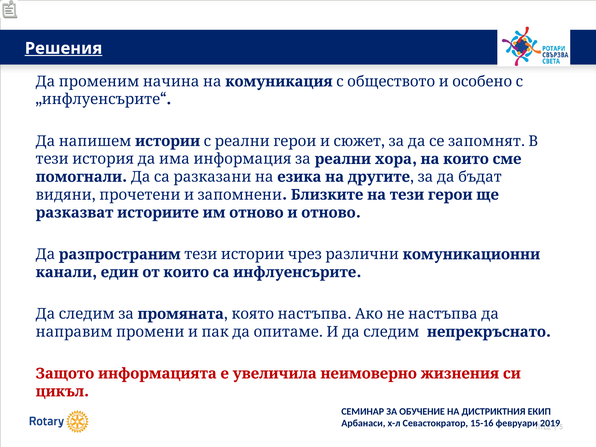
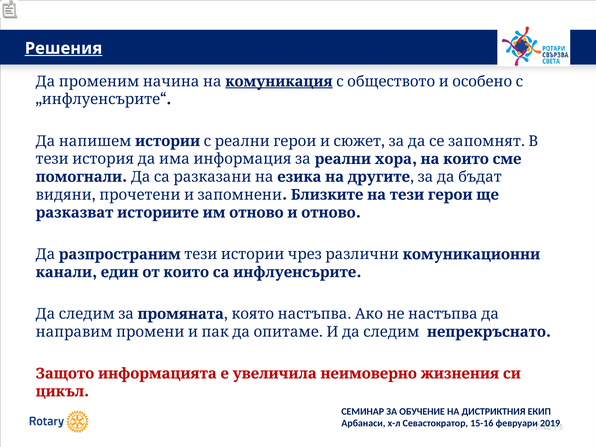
комуникация underline: none -> present
